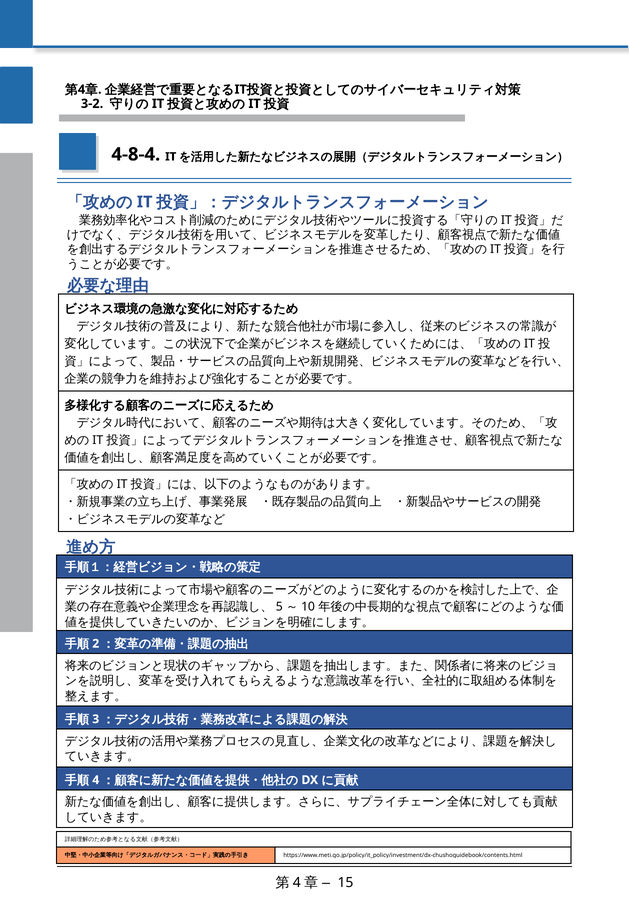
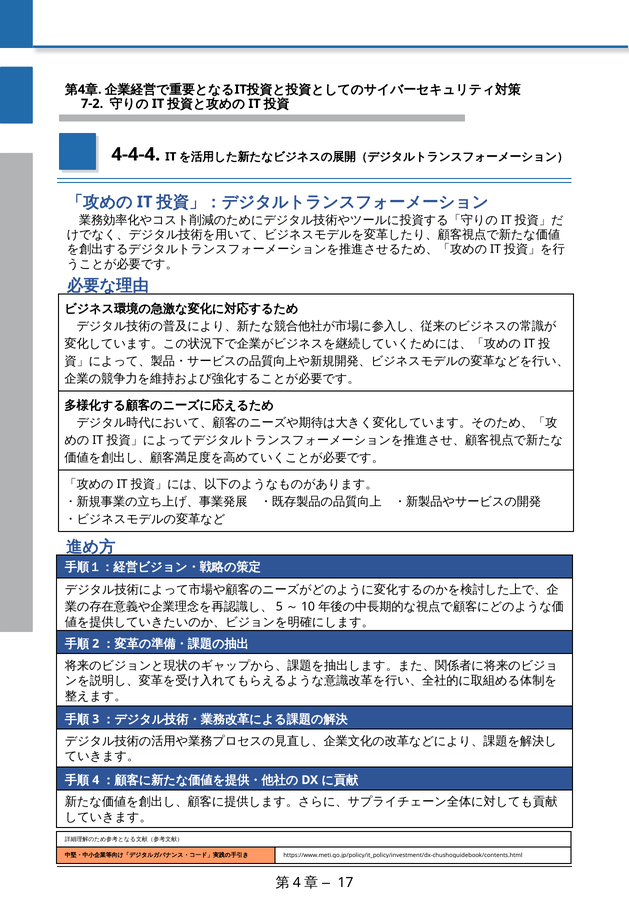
3-2: 3-2 -> 7-2
4-8-4: 4-8-4 -> 4-4-4
15: 15 -> 17
